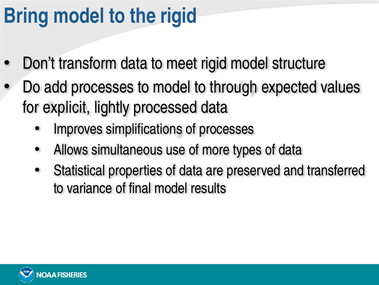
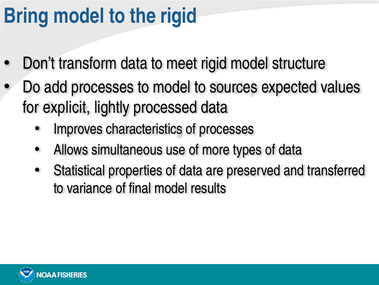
through: through -> sources
simplifications: simplifications -> characteristics
